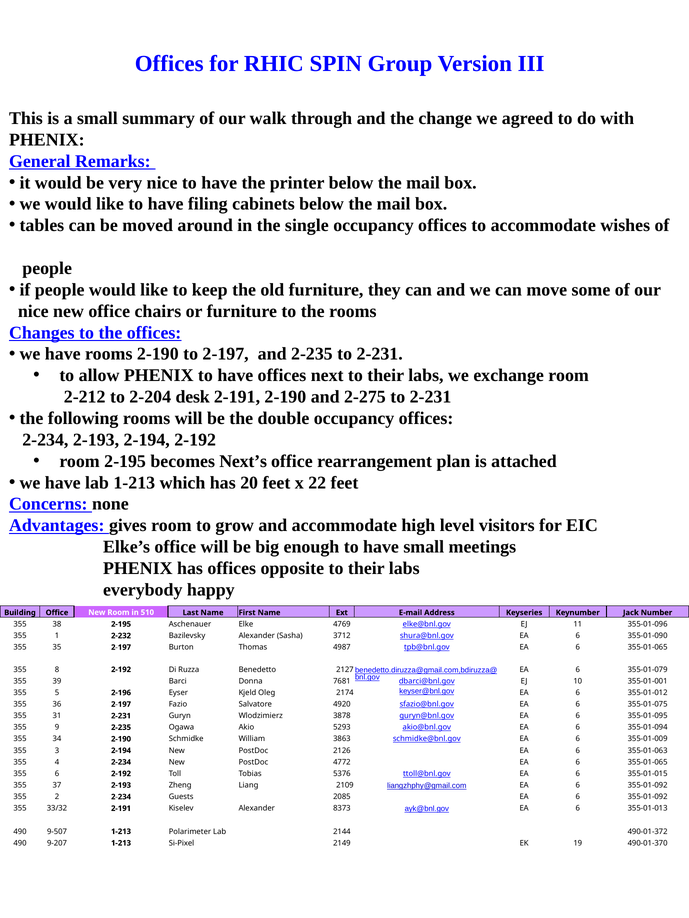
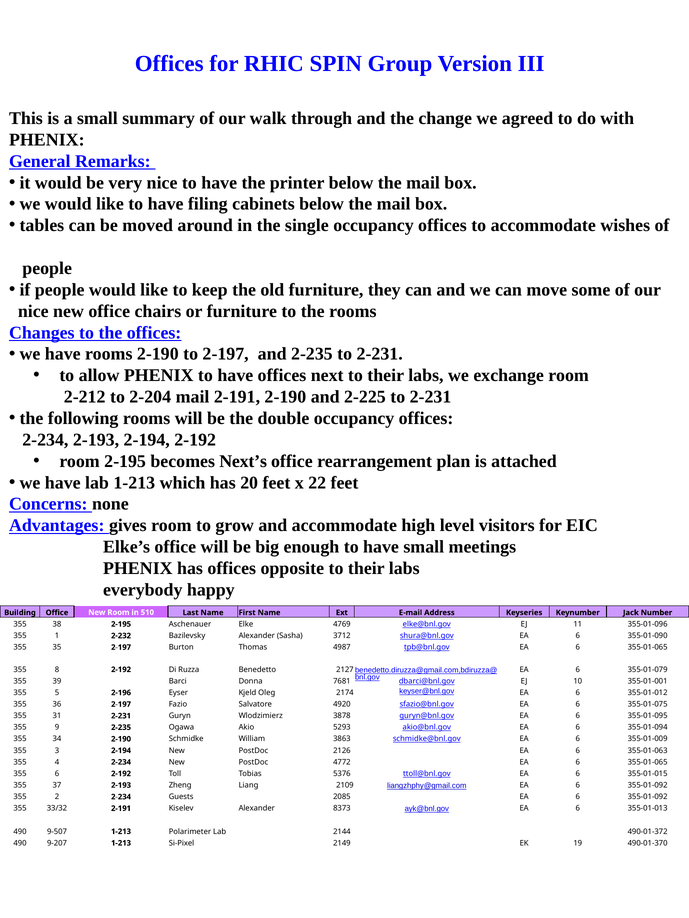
2-204 desk: desk -> mail
2-275: 2-275 -> 2-225
